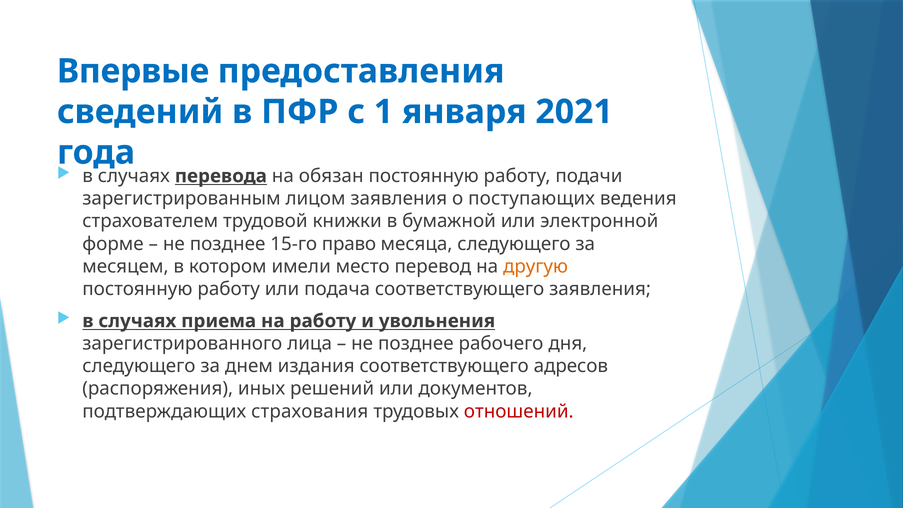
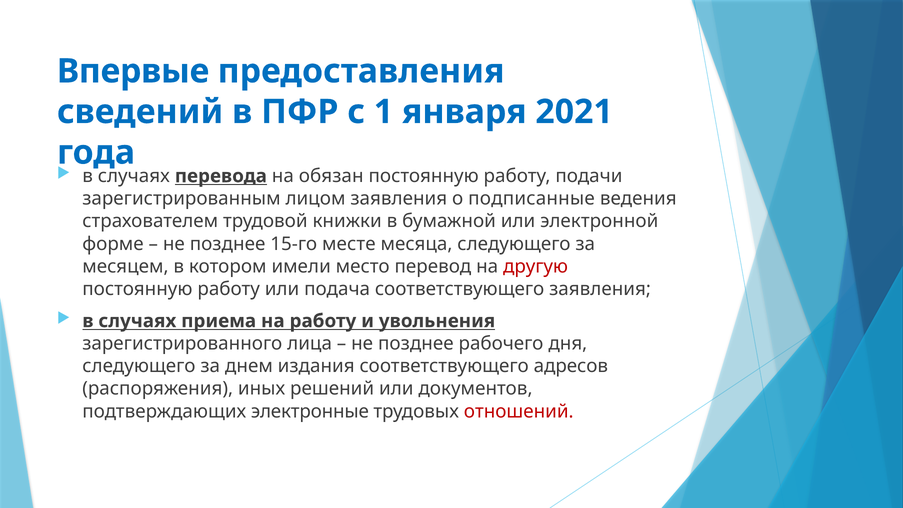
поступающих: поступающих -> подписанные
право: право -> месте
другую colour: orange -> red
страхования: страхования -> электронные
